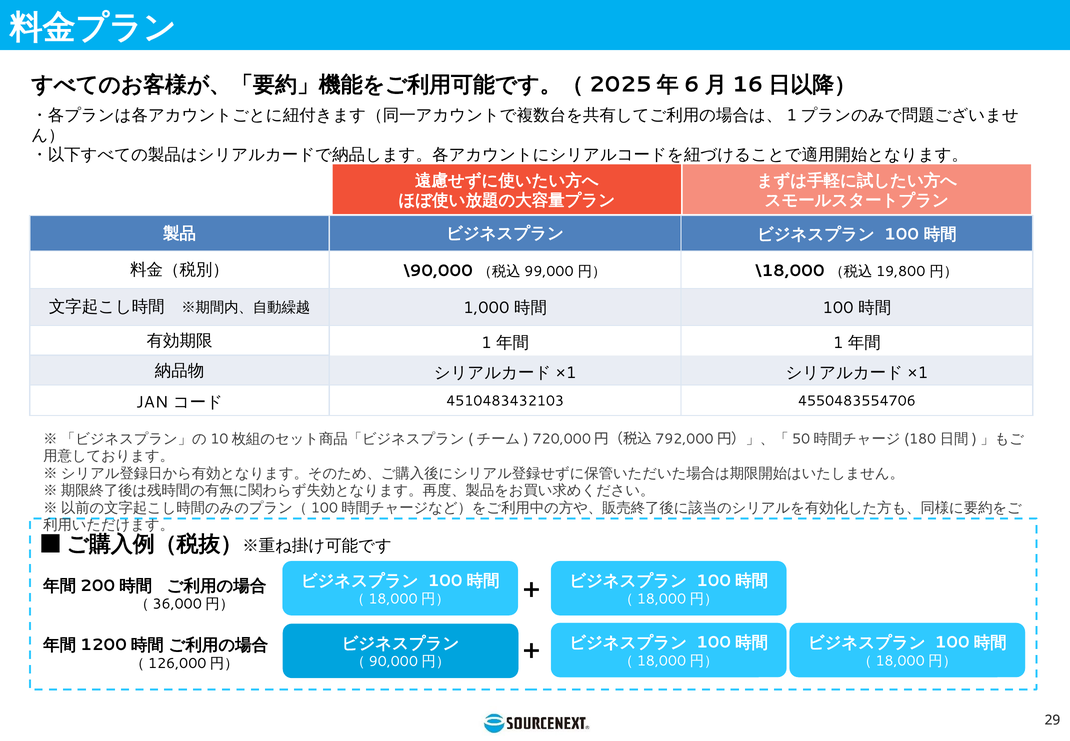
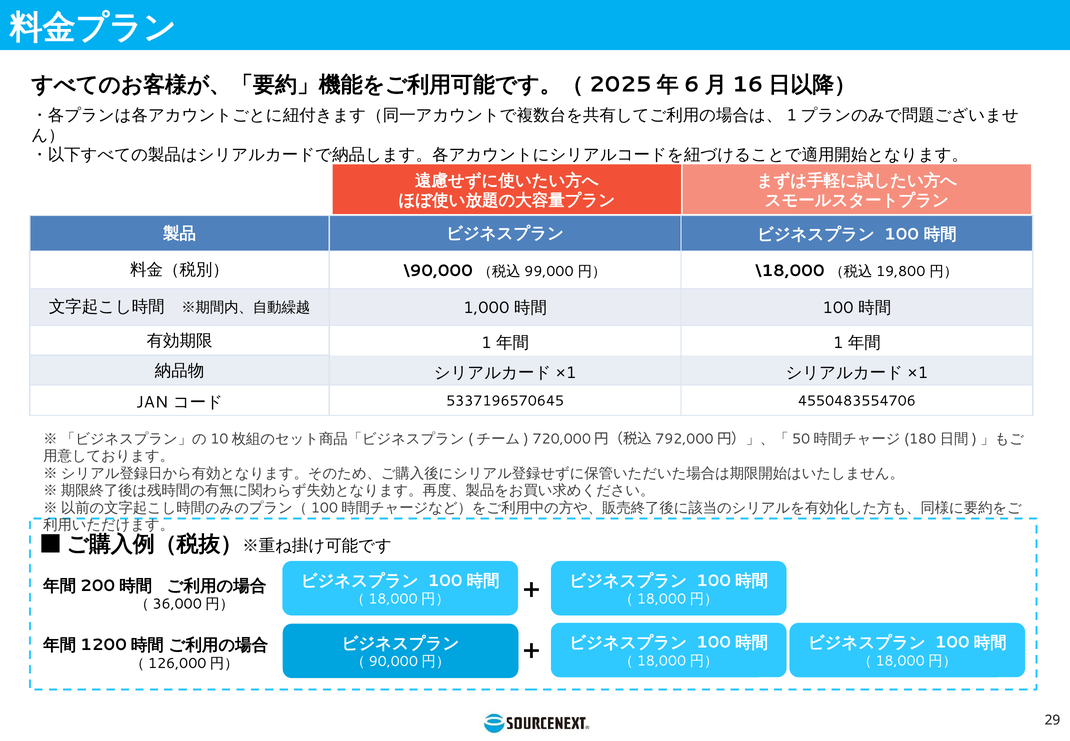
4510483432103: 4510483432103 -> 5337196570645
